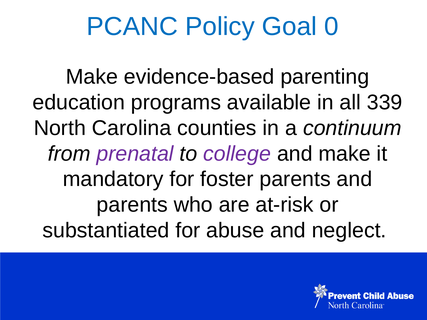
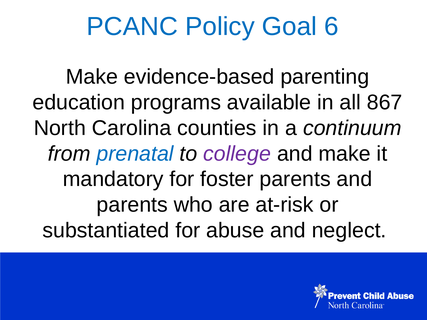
0: 0 -> 6
339: 339 -> 867
prenatal colour: purple -> blue
